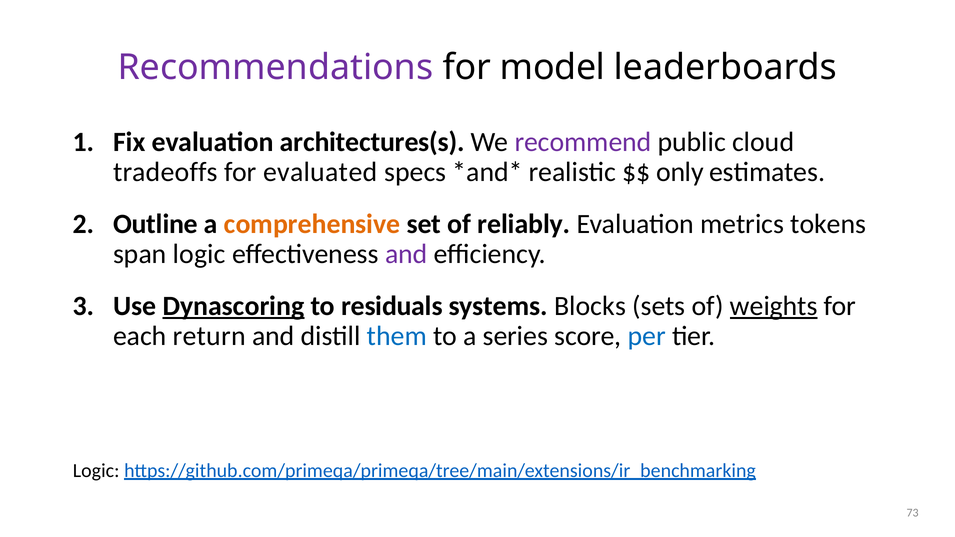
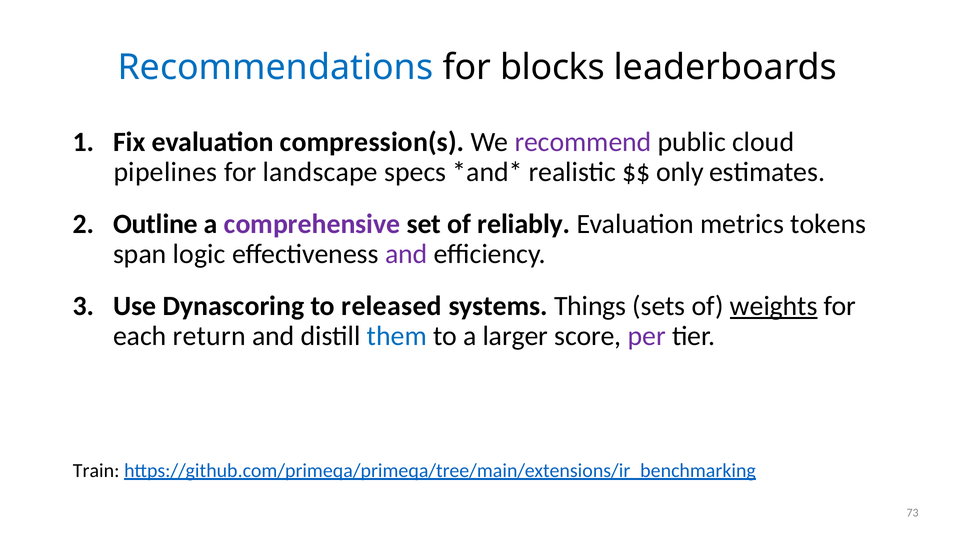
Recommendations colour: purple -> blue
model: model -> blocks
architectures(s: architectures(s -> compression(s
tradeoffs: tradeoffs -> pipelines
evaluated: evaluated -> landscape
comprehensive colour: orange -> purple
Dynascoring underline: present -> none
residuals: residuals -> released
Blocks: Blocks -> Things
series: series -> larger
per colour: blue -> purple
Logic at (96, 471): Logic -> Train
